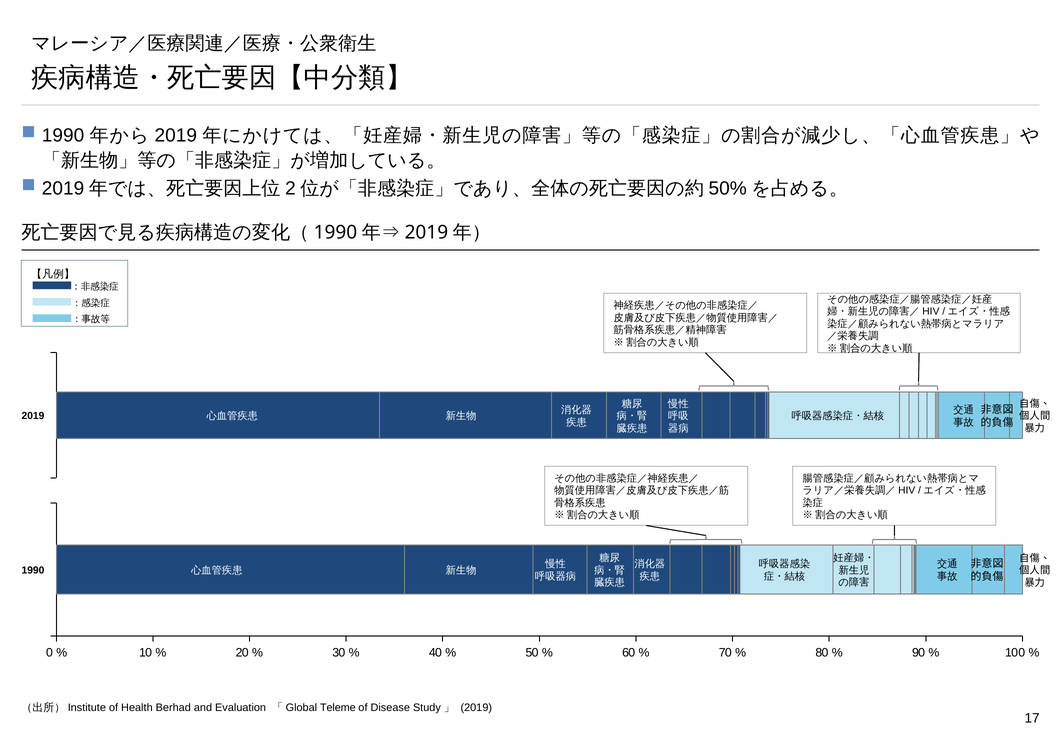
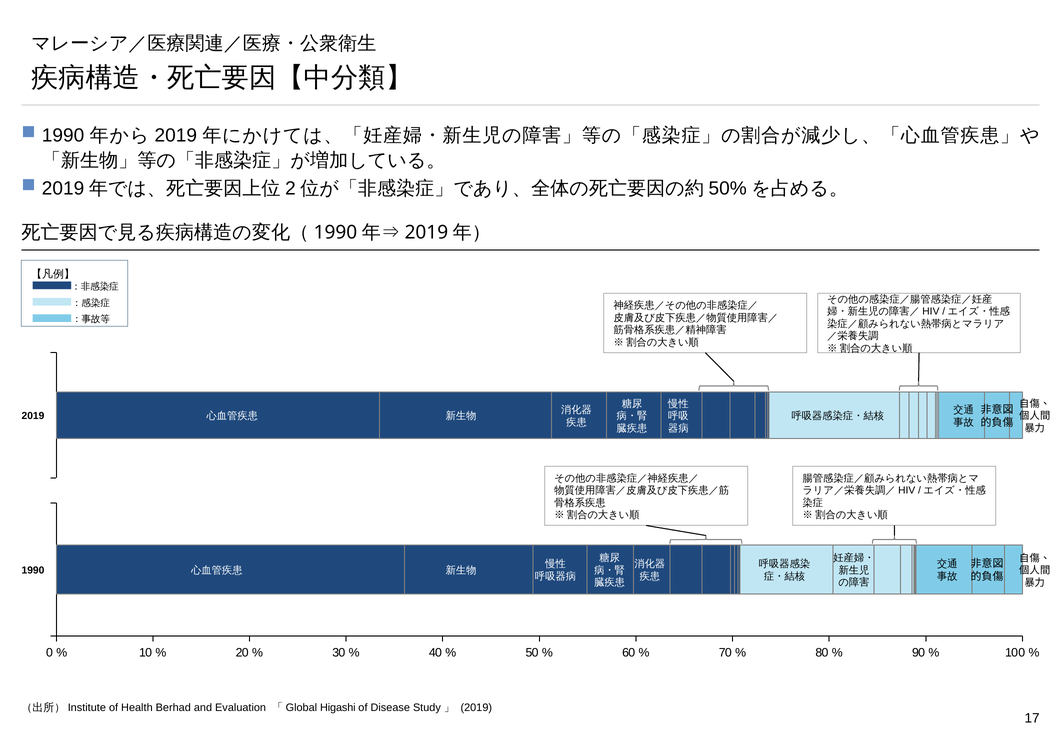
Teleme: Teleme -> Higashi
